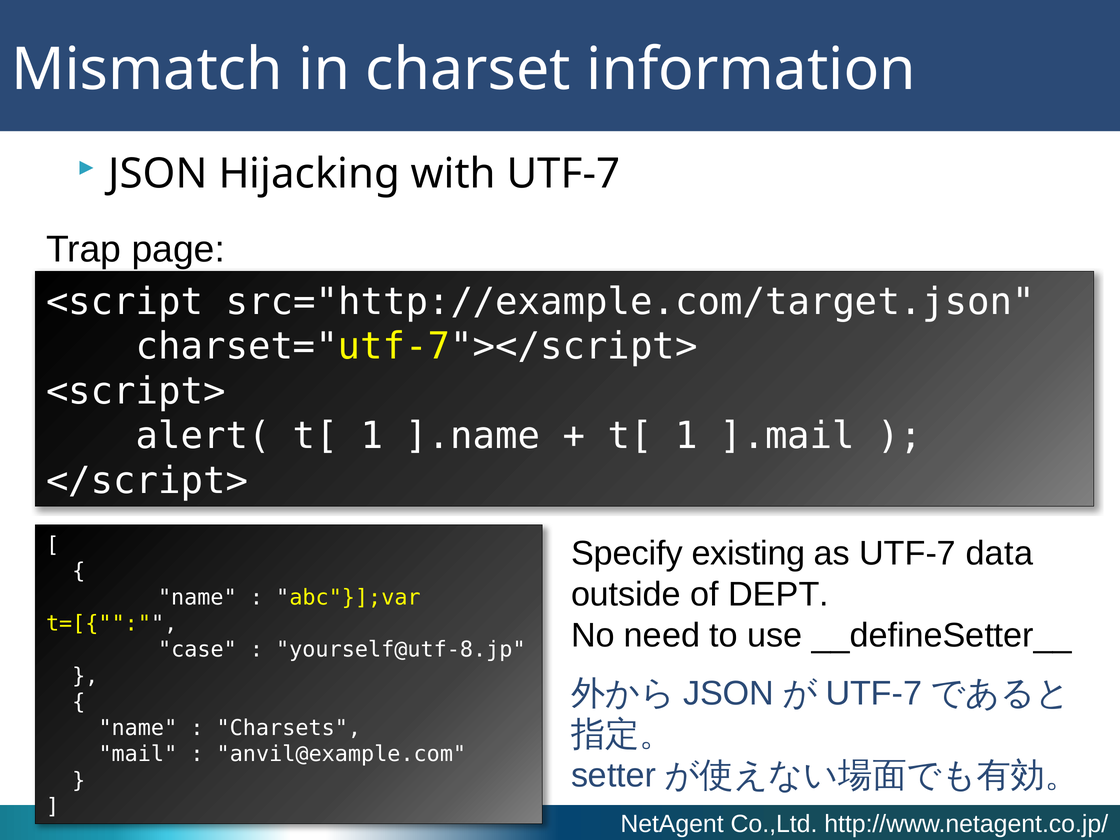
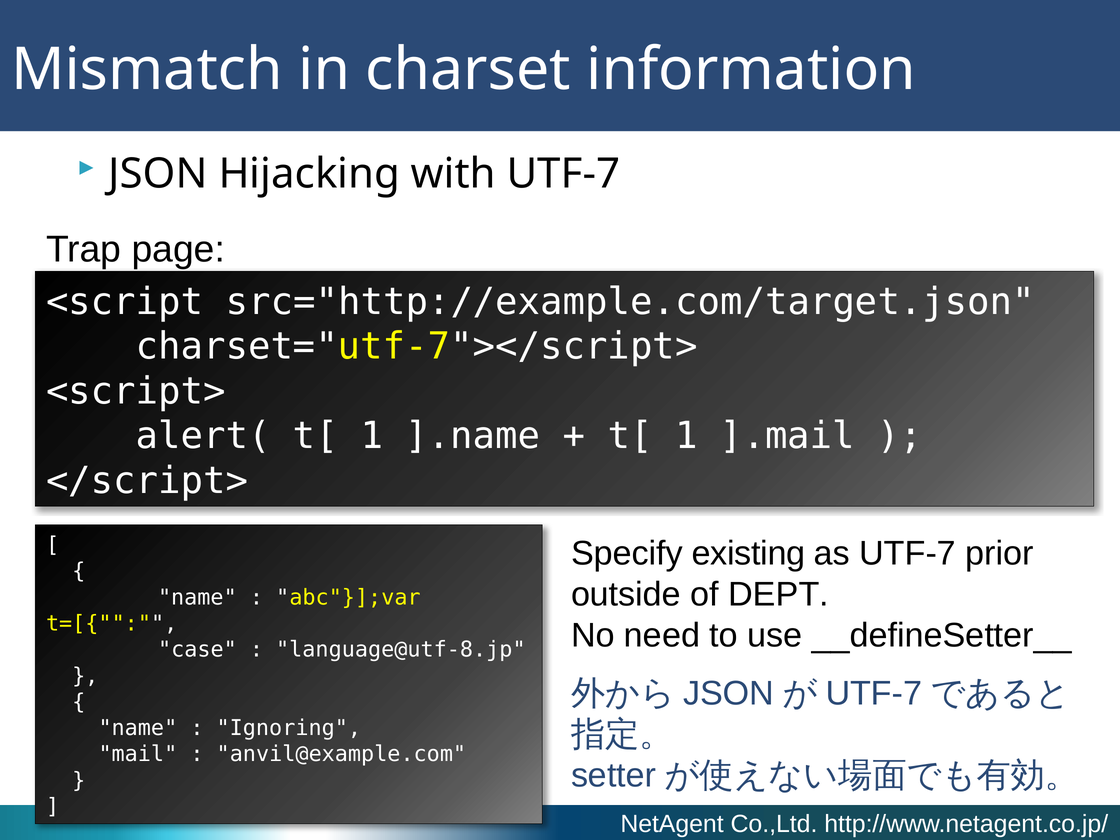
data: data -> prior
yourself@utf-8.jp: yourself@utf-8.jp -> language@utf-8.jp
Charsets: Charsets -> Ignoring
